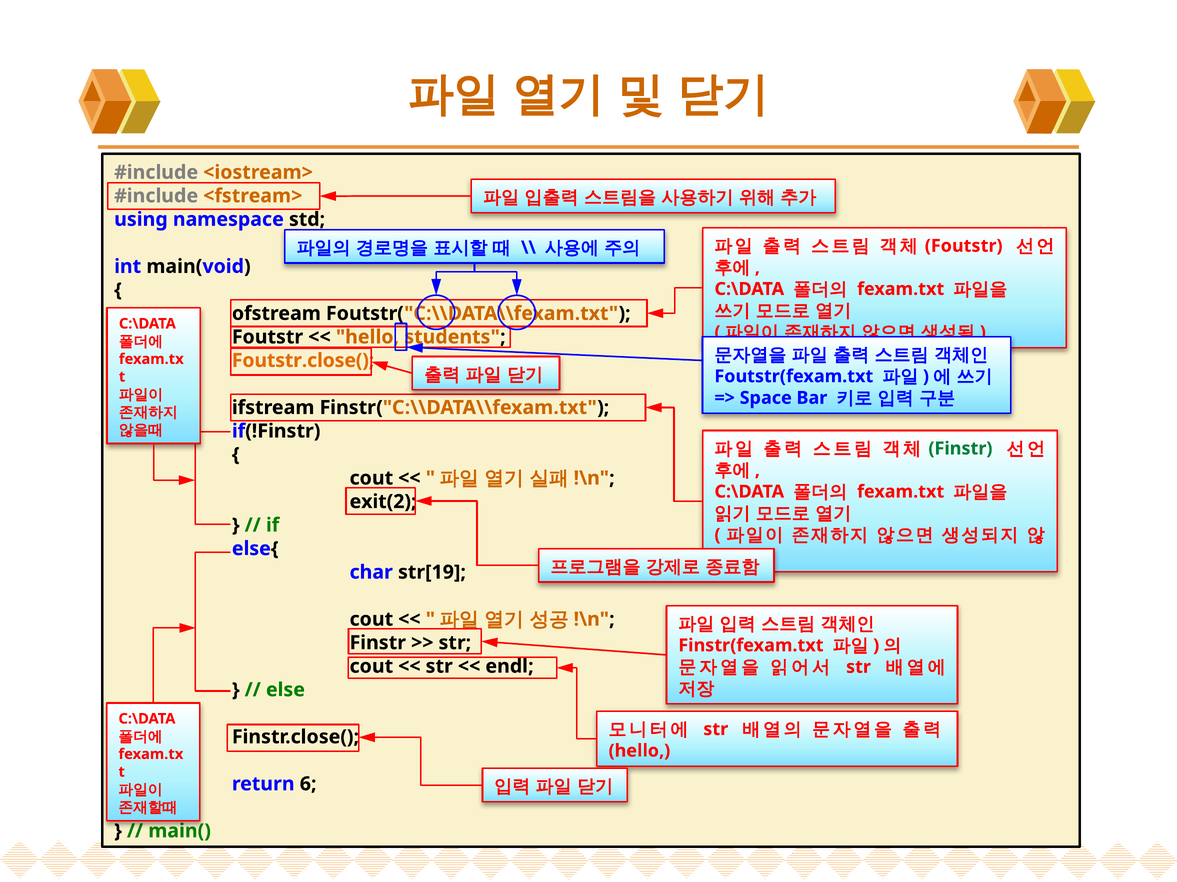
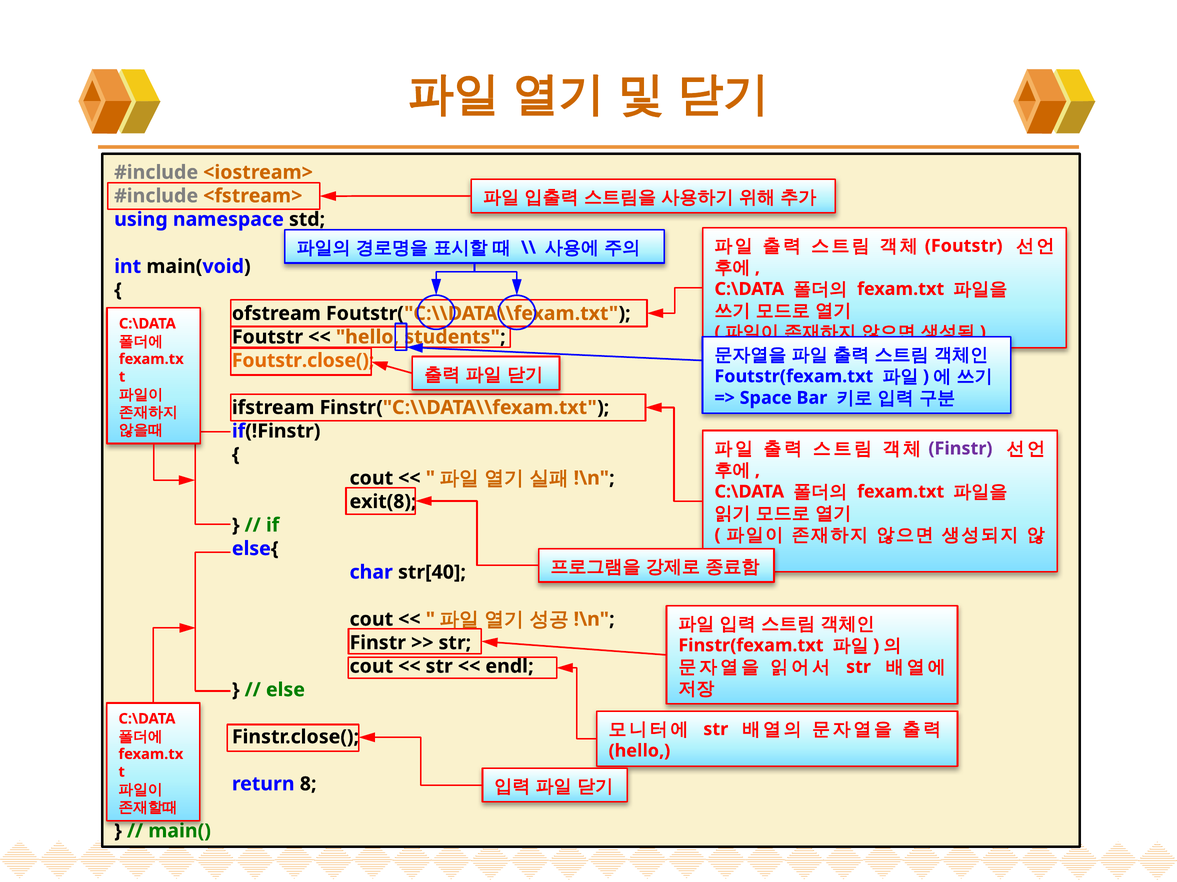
Finstr at (960, 449) colour: green -> purple
exit(2: exit(2 -> exit(8
str[19: str[19 -> str[40
6: 6 -> 8
